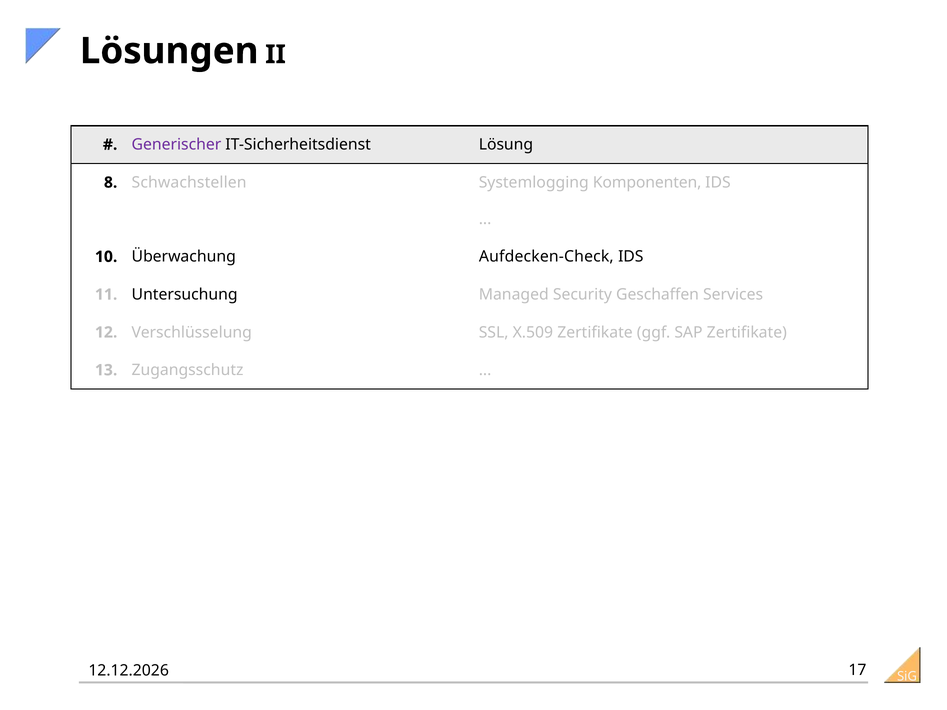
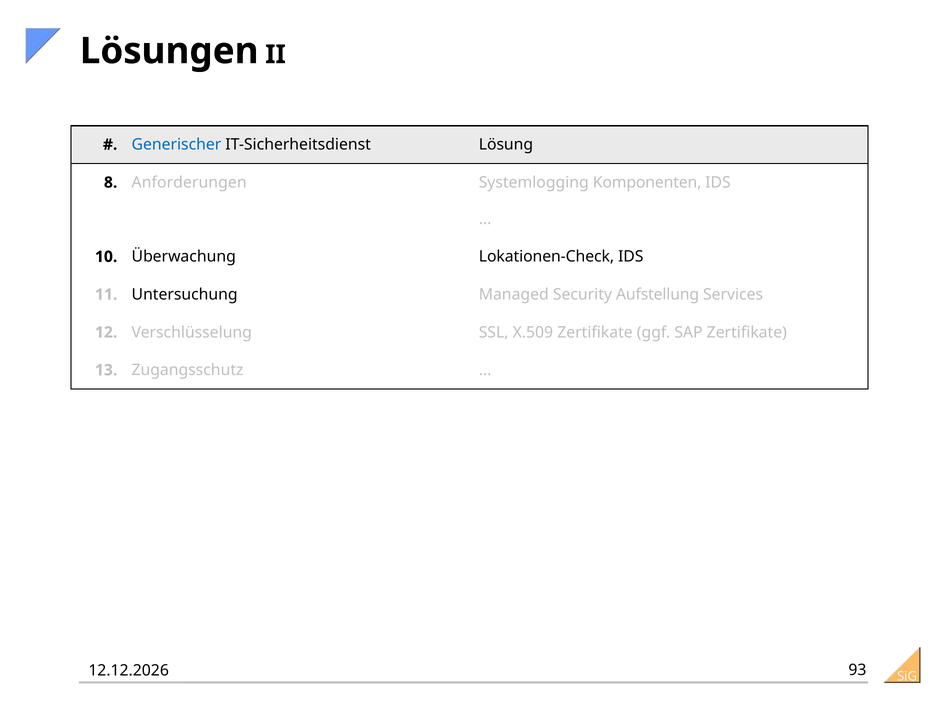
Generischer colour: purple -> blue
Schwachstellen: Schwachstellen -> Anforderungen
Aufdecken-Check: Aufdecken-Check -> Lokationen-Check
Geschaffen: Geschaffen -> Aufstellung
17: 17 -> 93
